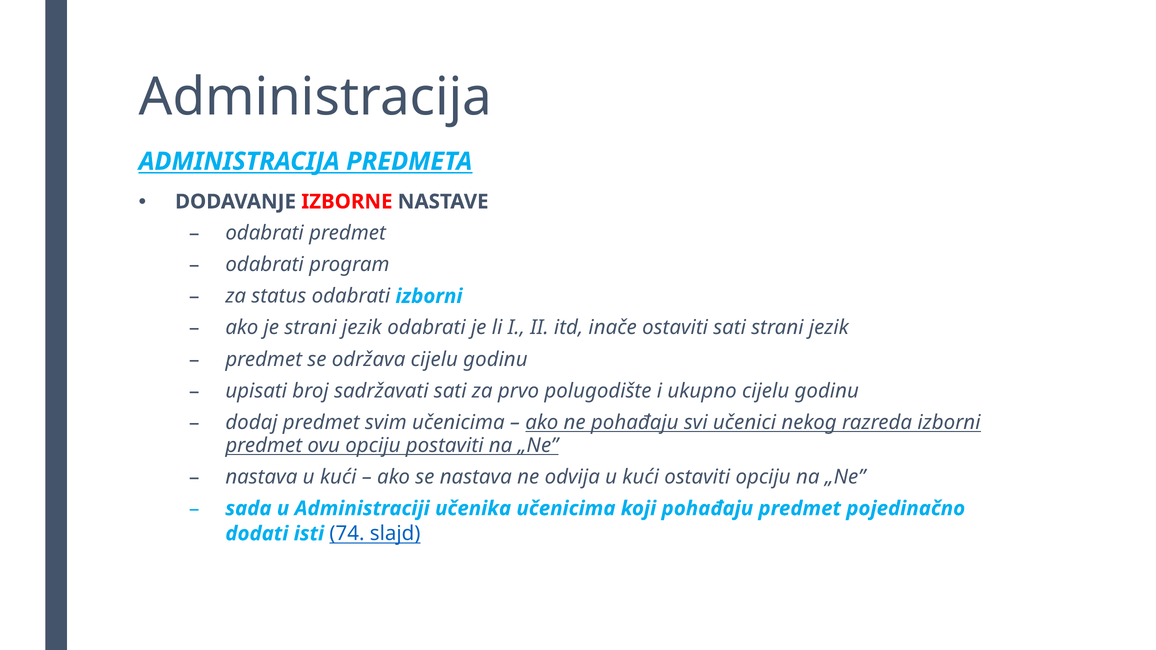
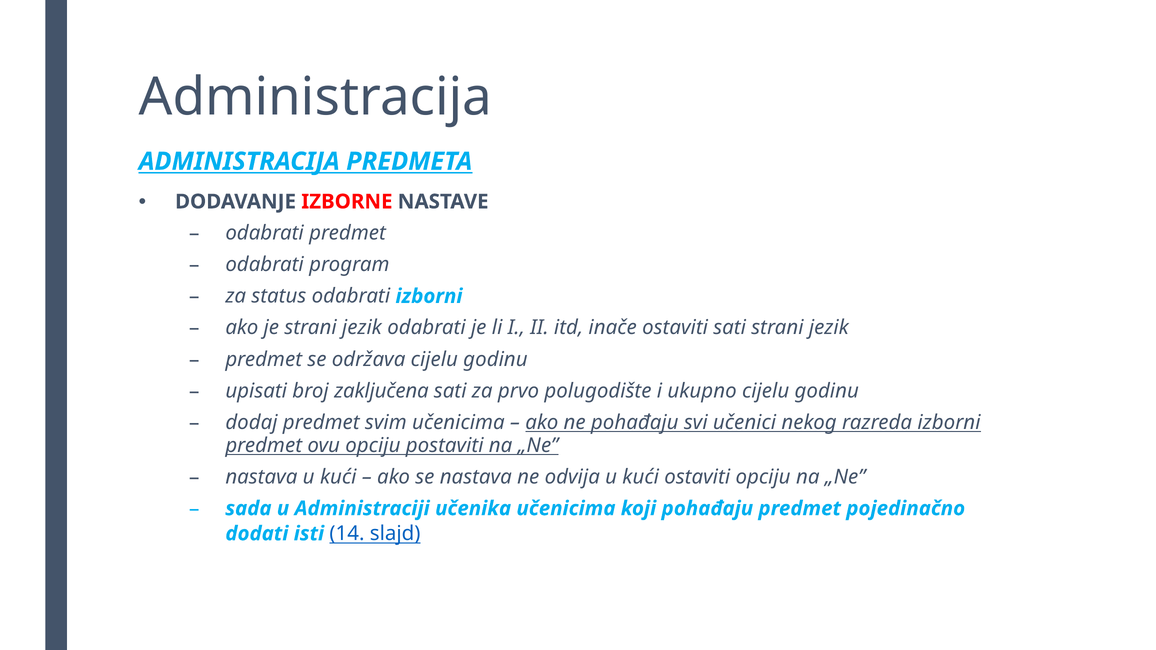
sadržavati: sadržavati -> zaključena
74: 74 -> 14
